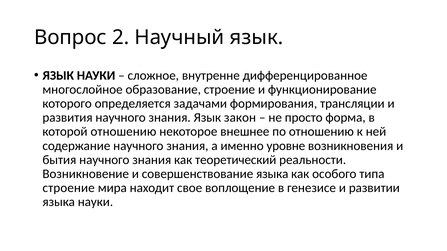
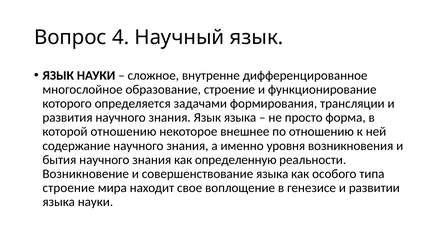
2: 2 -> 4
Язык закон: закон -> языка
уровне: уровне -> уровня
теоретический: теоретический -> определенную
